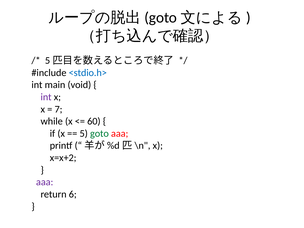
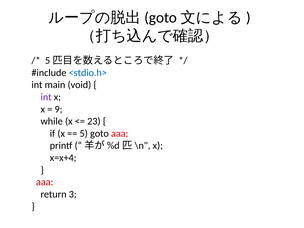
7: 7 -> 9
60: 60 -> 23
goto colour: green -> black
x=x+2: x=x+2 -> x=x+4
aaa at (45, 182) colour: purple -> red
6: 6 -> 3
